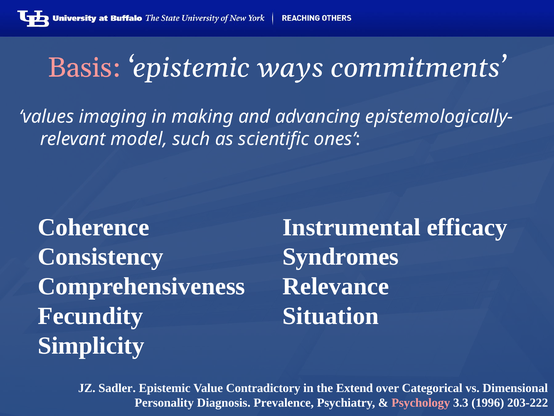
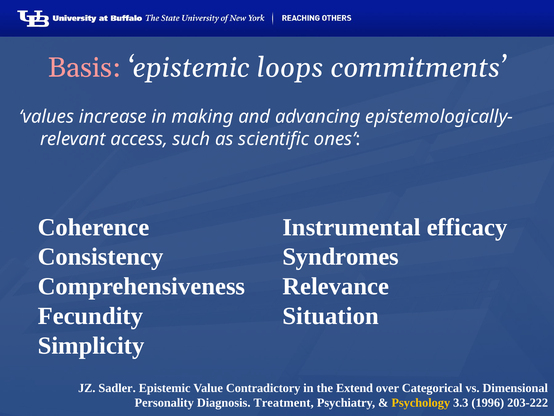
ways: ways -> loops
imaging: imaging -> increase
model: model -> access
Prevalence: Prevalence -> Treatment
Psychology colour: pink -> yellow
